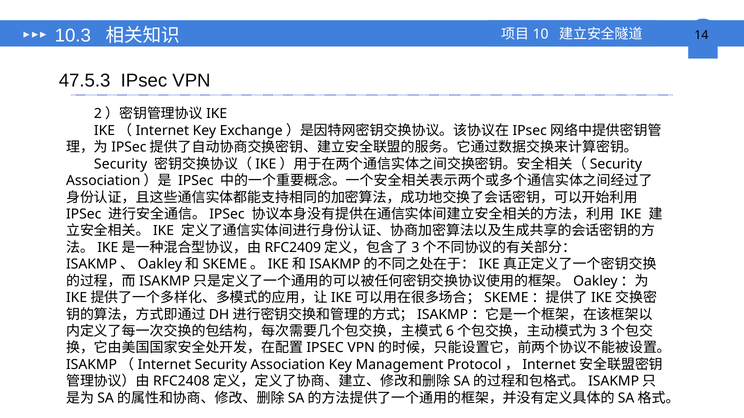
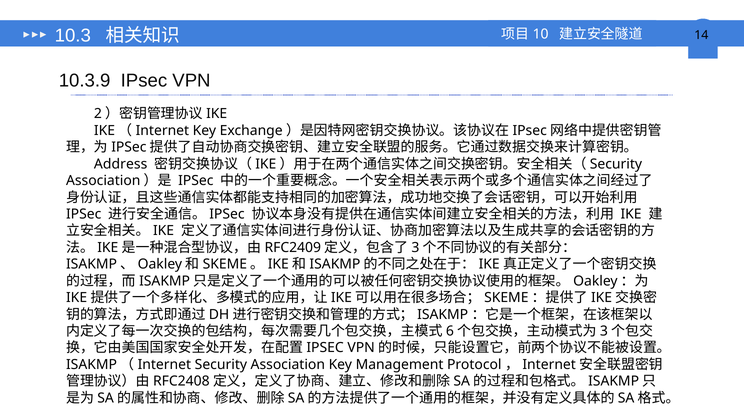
47.5.3: 47.5.3 -> 10.3.9
Security at (121, 164): Security -> Address
